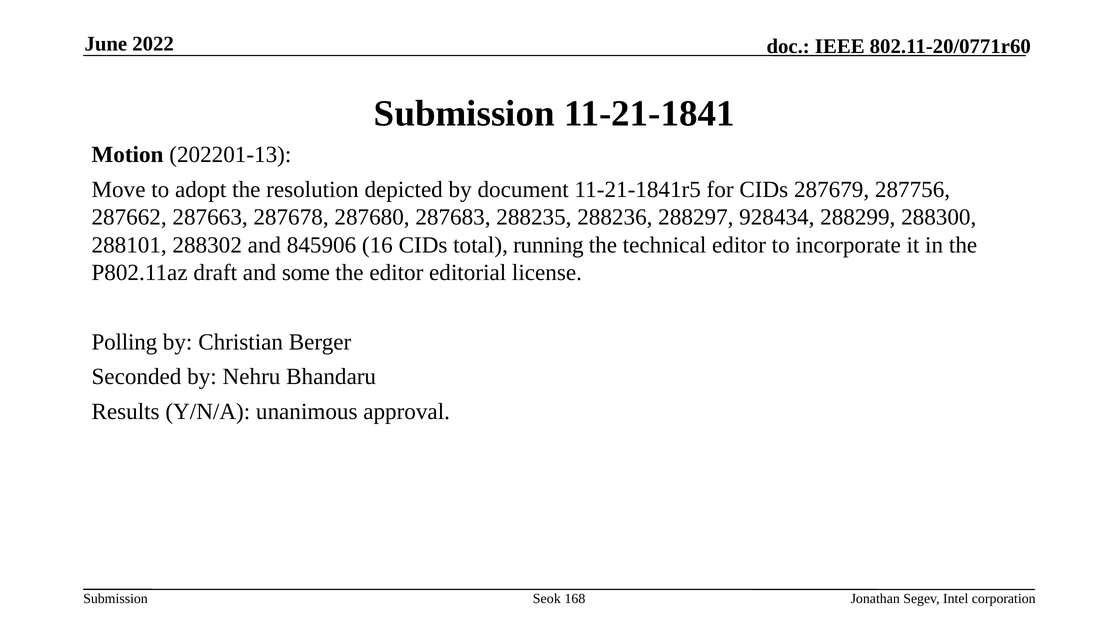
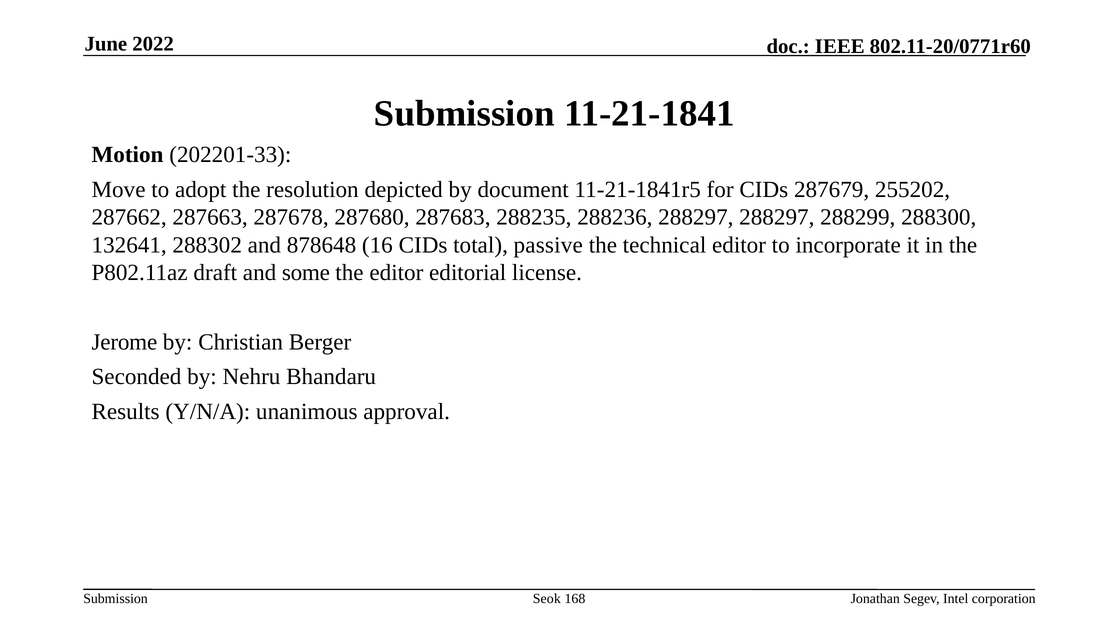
202201-13: 202201-13 -> 202201-33
287756: 287756 -> 255202
288297 928434: 928434 -> 288297
288101: 288101 -> 132641
845906: 845906 -> 878648
running: running -> passive
Polling: Polling -> Jerome
